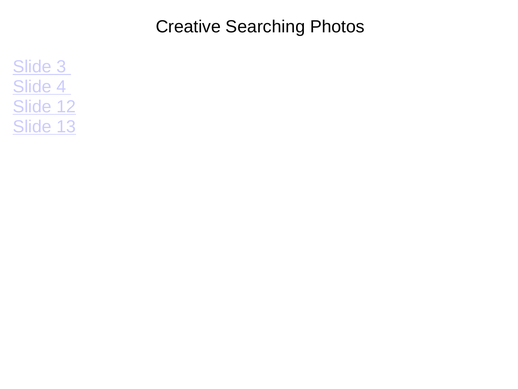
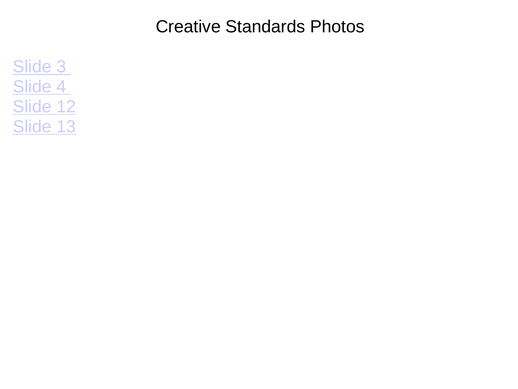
Searching: Searching -> Standards
